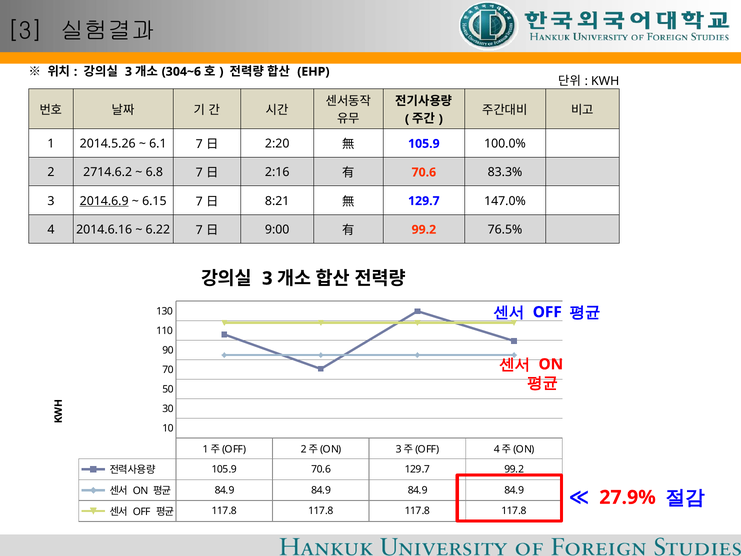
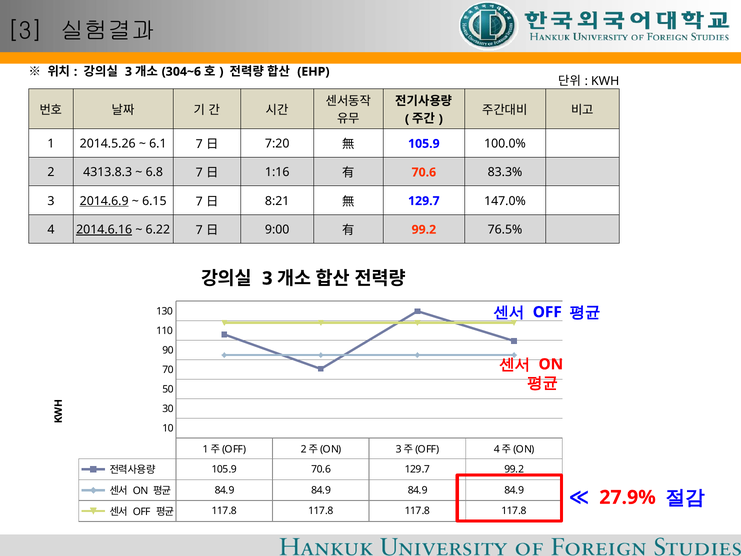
2:20: 2:20 -> 7:20
2714.6.2: 2714.6.2 -> 4313.8.3
2:16: 2:16 -> 1:16
2014.6.16 underline: none -> present
